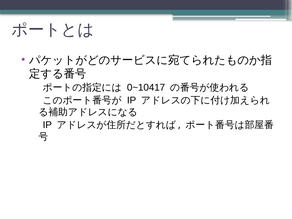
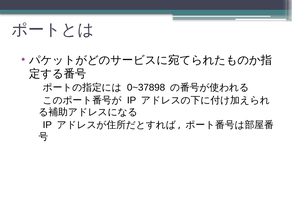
0~10417: 0~10417 -> 0~37898
